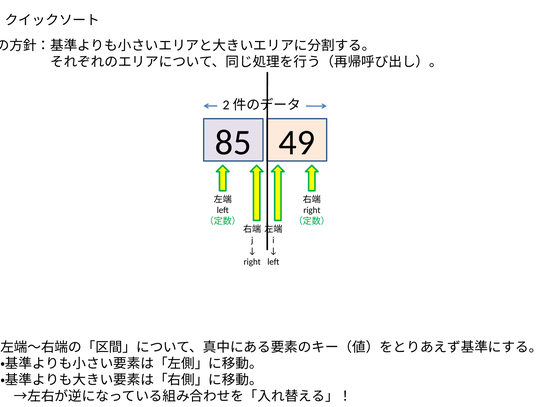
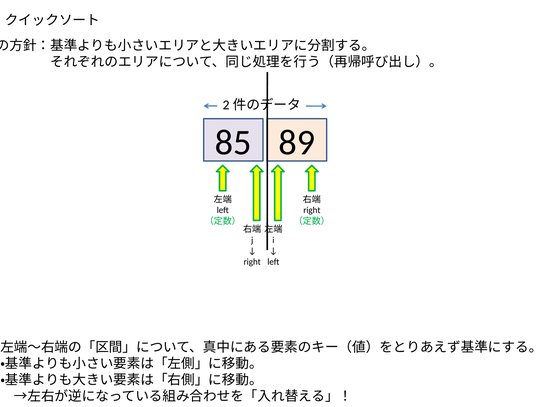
49: 49 -> 89
